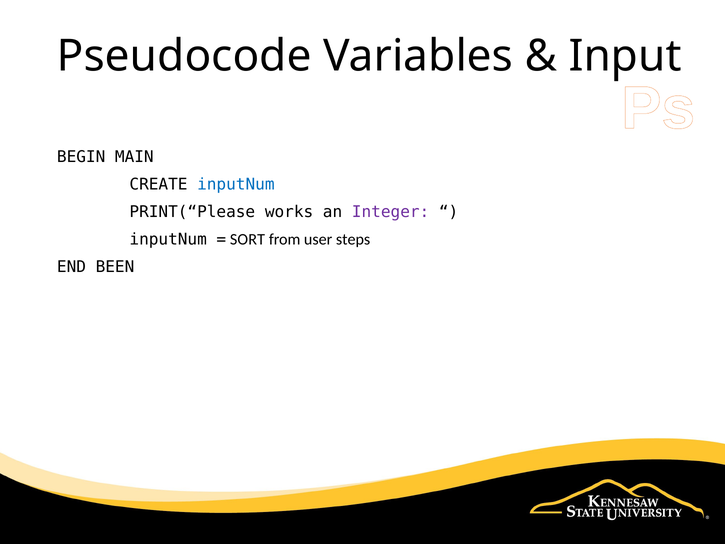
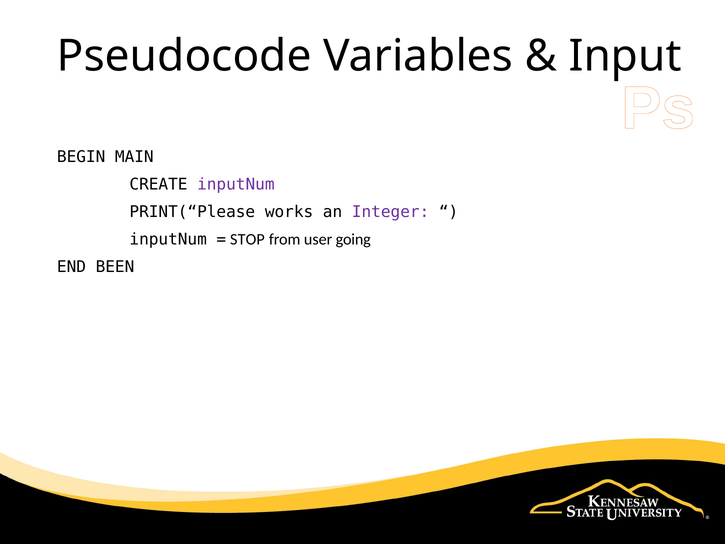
inputNum at (236, 184) colour: blue -> purple
SORT: SORT -> STOP
steps: steps -> going
